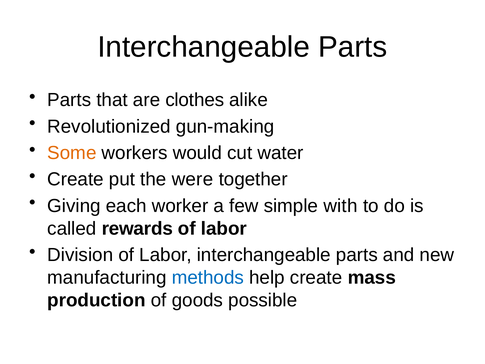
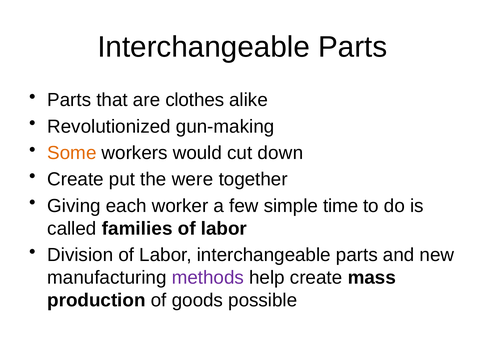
water: water -> down
with: with -> time
rewards: rewards -> families
methods colour: blue -> purple
